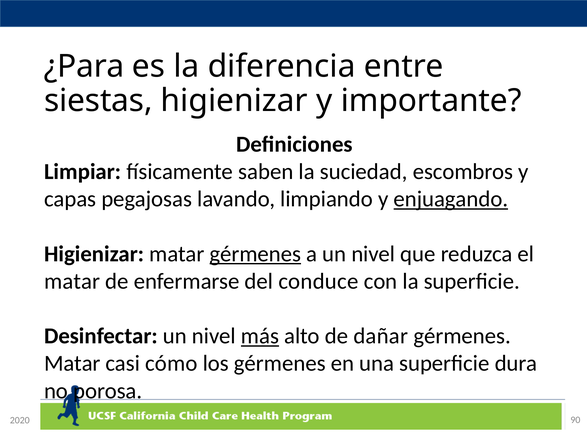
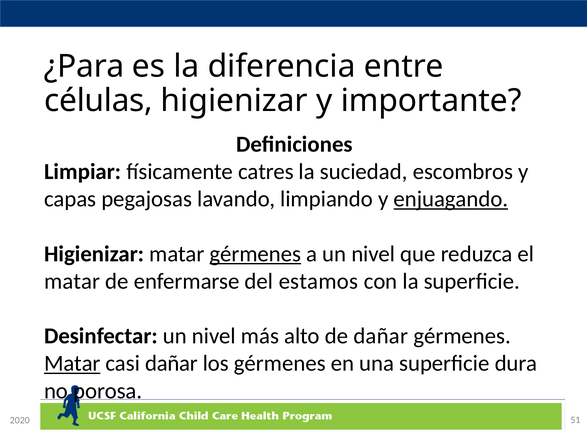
siestas: siestas -> células
saben: saben -> catres
conduce: conduce -> estamos
más underline: present -> none
Matar at (72, 364) underline: none -> present
casi cómo: cómo -> dañar
90: 90 -> 51
